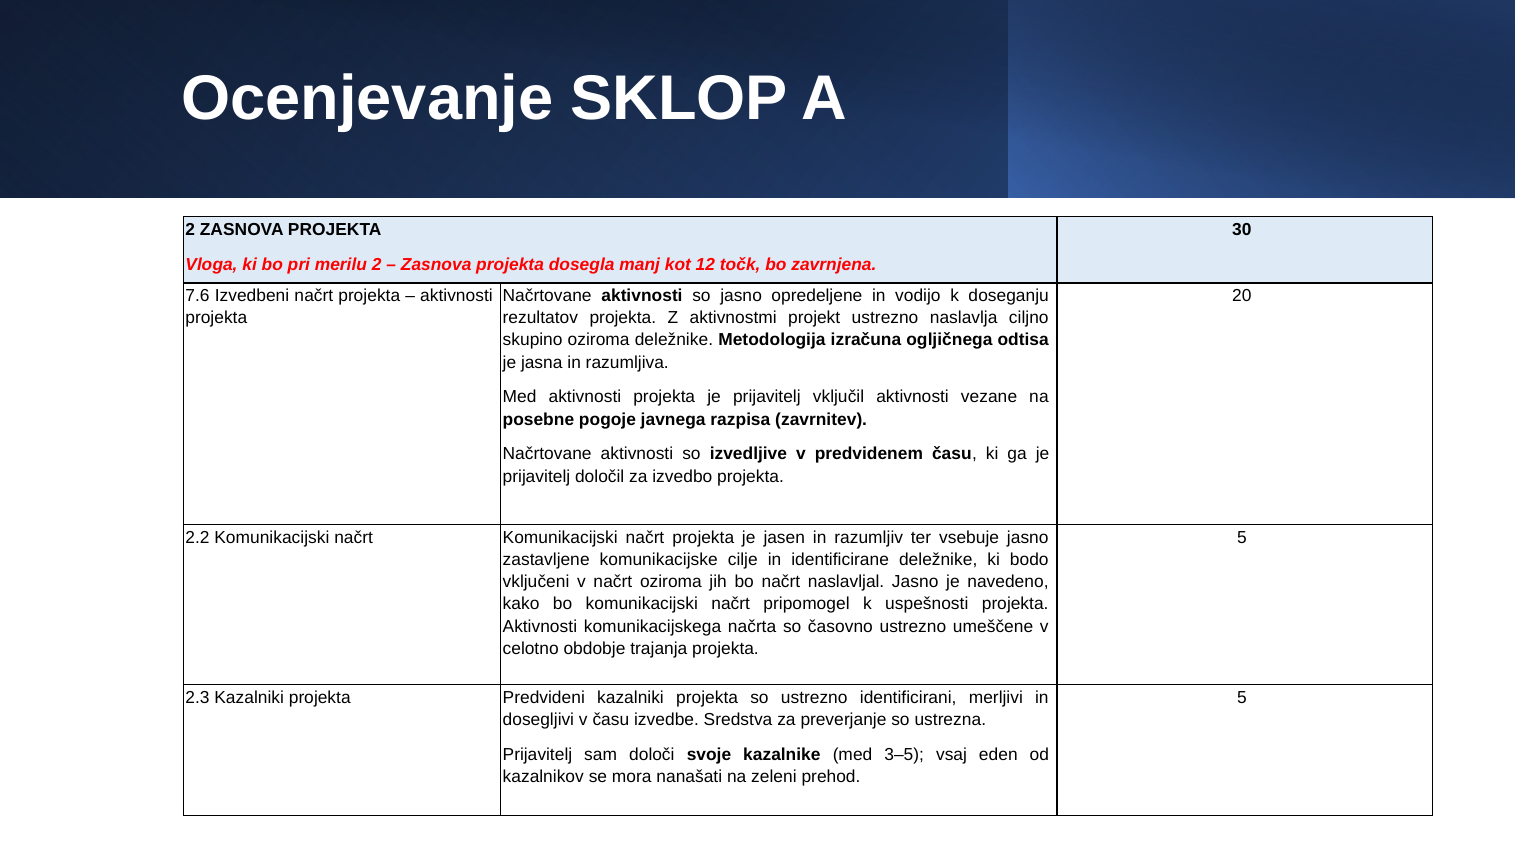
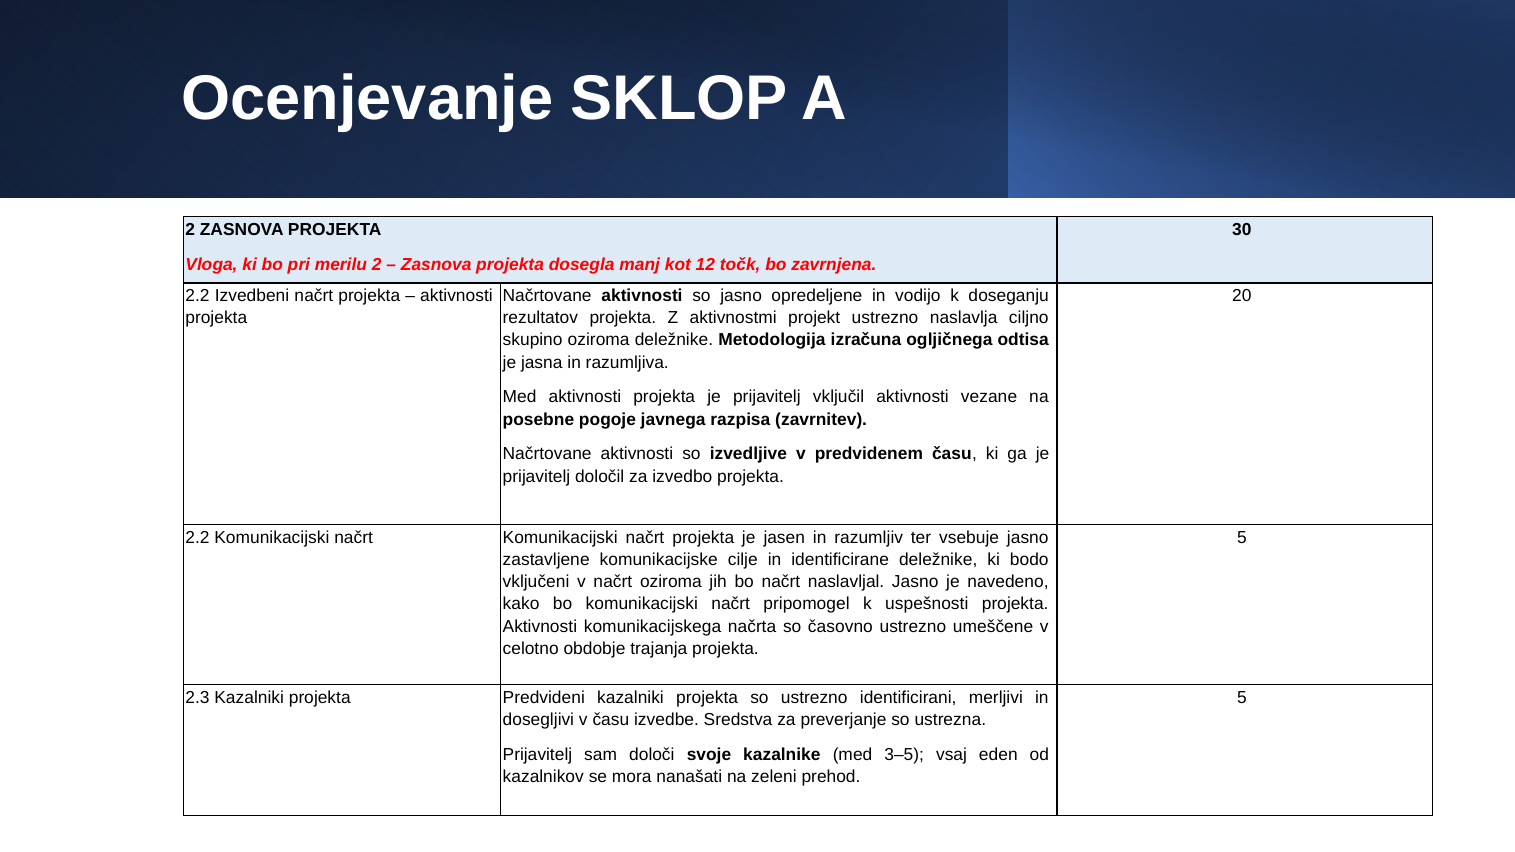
7.6 at (197, 296): 7.6 -> 2.2
